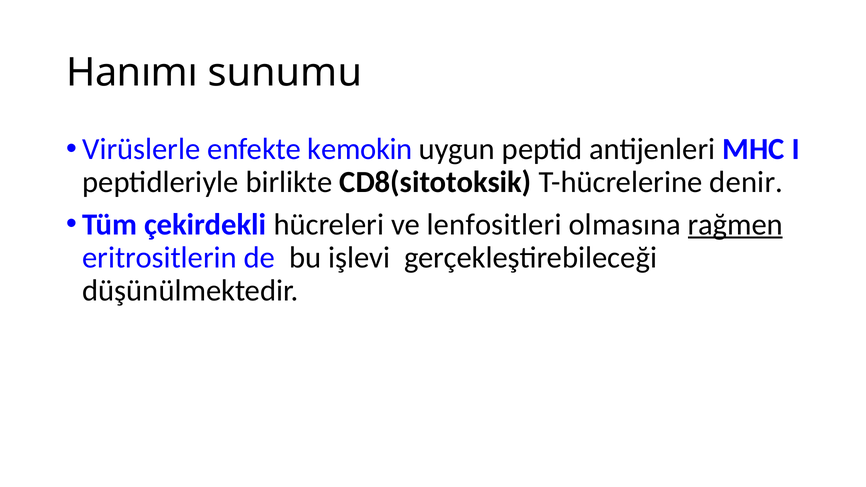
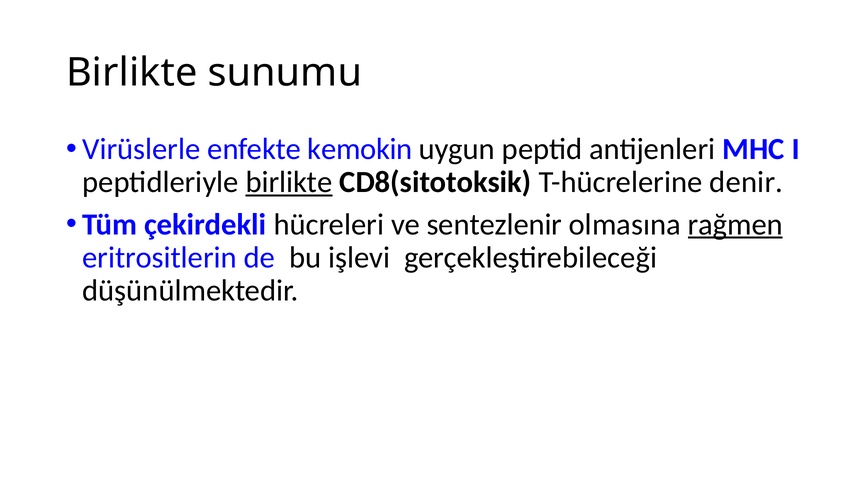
Hanımı at (132, 73): Hanımı -> Birlikte
birlikte at (289, 182) underline: none -> present
lenfositleri: lenfositleri -> sentezlenir
